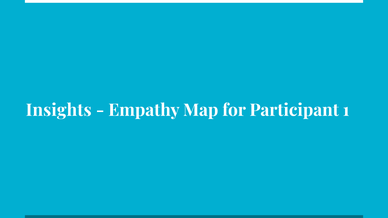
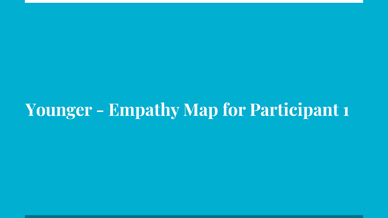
Insights: Insights -> Younger
